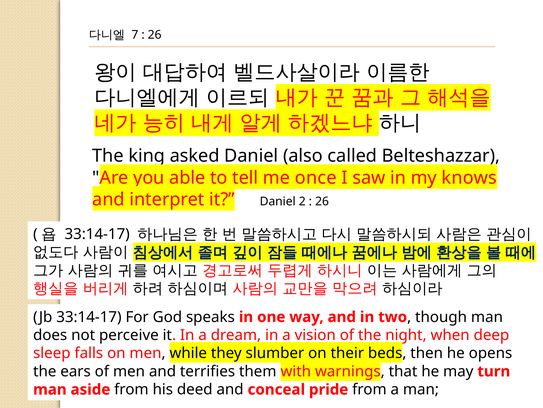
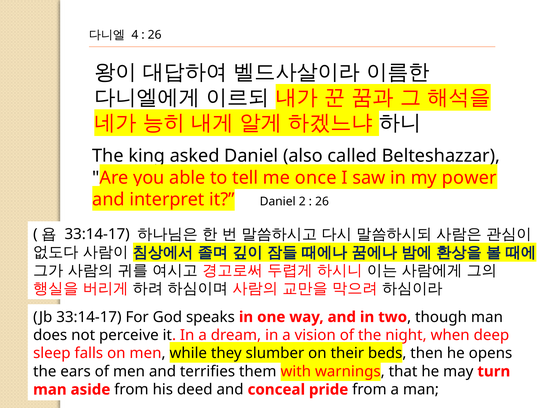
7: 7 -> 4
knows: knows -> power
